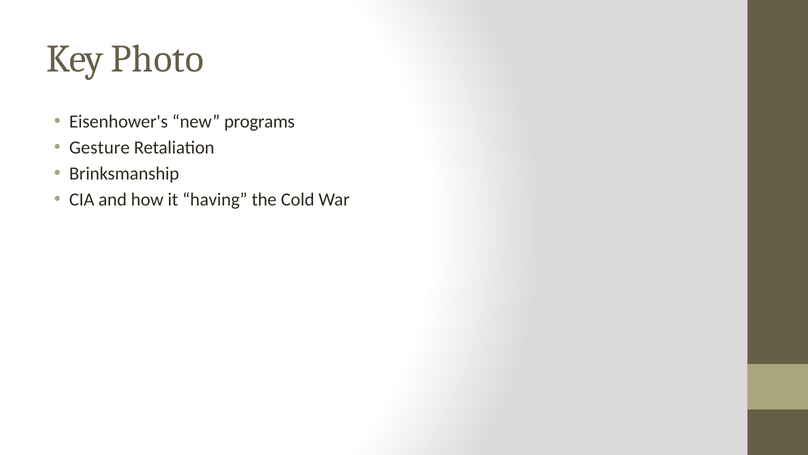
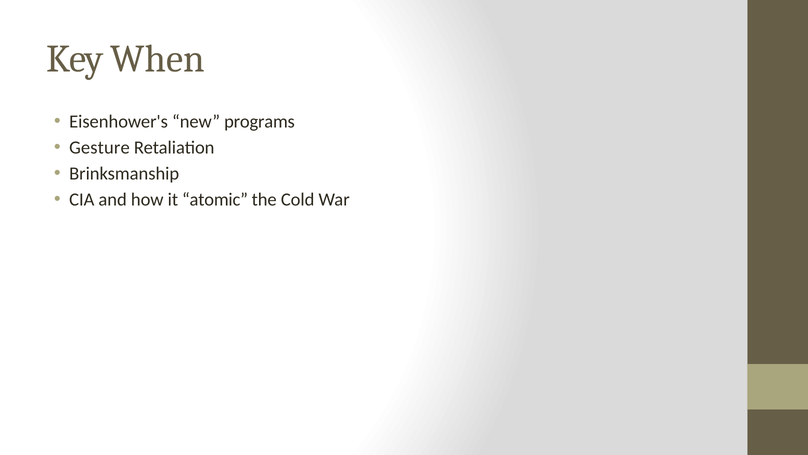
Photo: Photo -> When
having: having -> atomic
